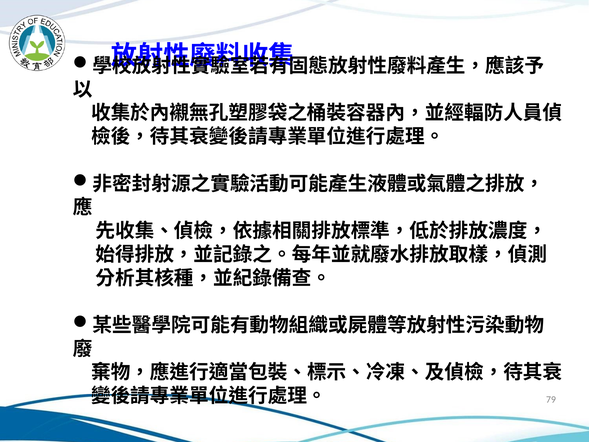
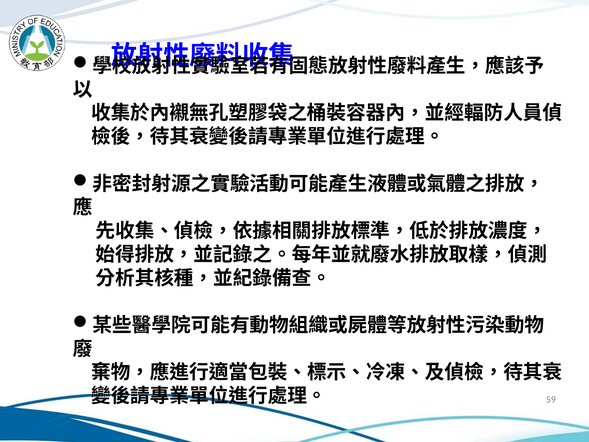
79: 79 -> 59
